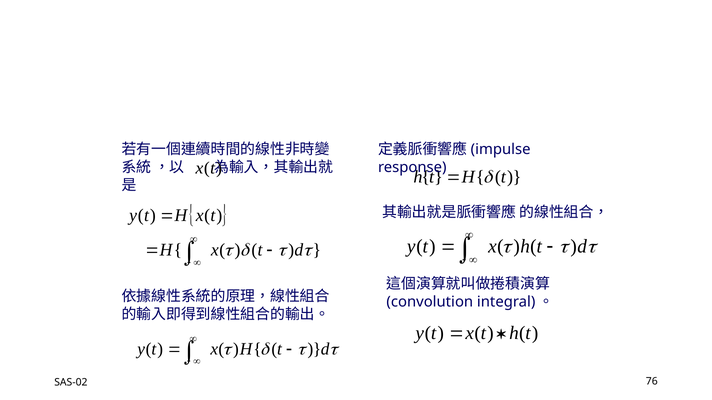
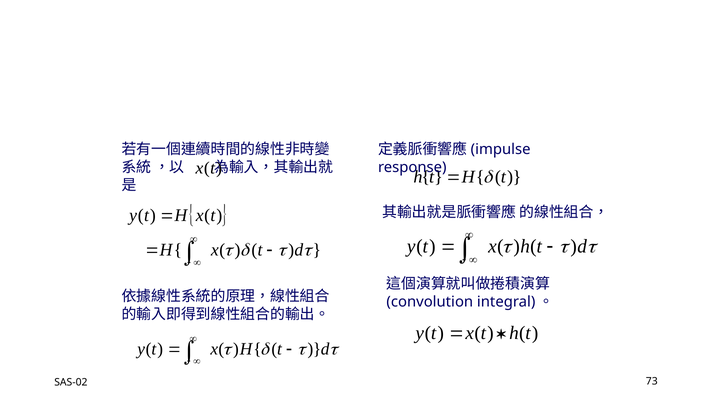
76: 76 -> 73
